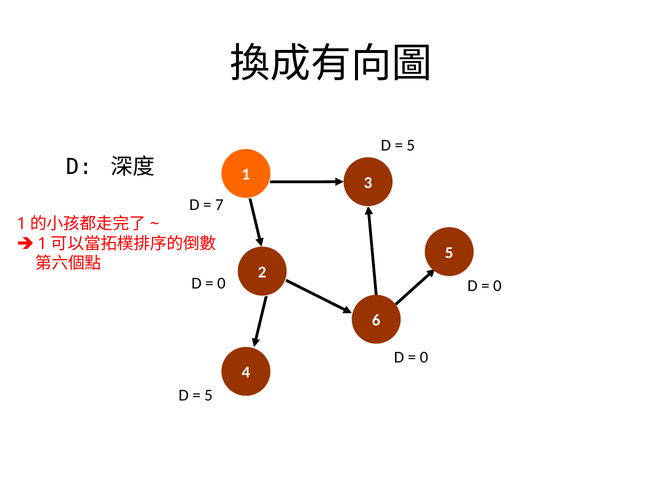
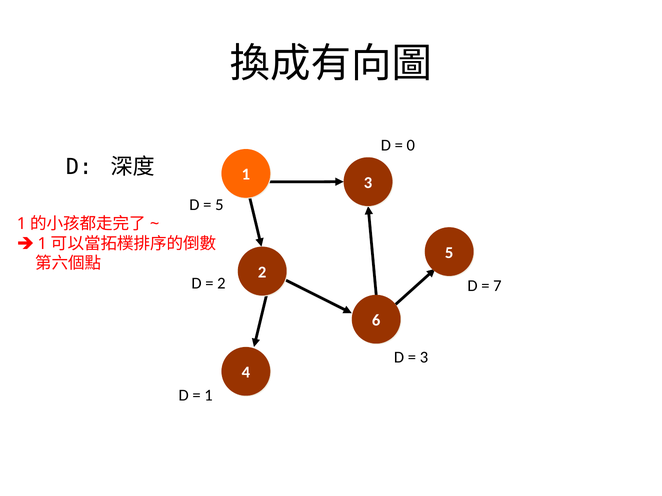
5 at (411, 146): 5 -> 0
7 at (219, 205): 7 -> 5
0 at (221, 284): 0 -> 2
0 at (497, 286): 0 -> 7
0 at (424, 358): 0 -> 3
5 at (208, 396): 5 -> 1
